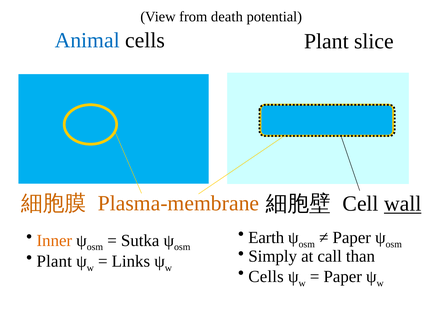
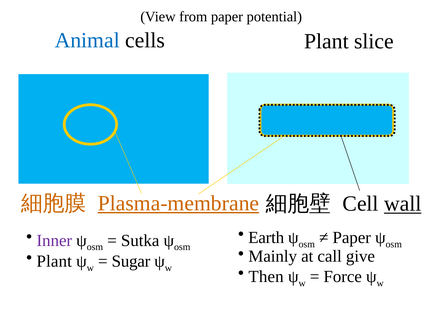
from death: death -> paper
Plasma-membrane underline: none -> present
Inner colour: orange -> purple
Simply: Simply -> Mainly
than: than -> give
Links: Links -> Sugar
Cells at (266, 276): Cells -> Then
Paper at (343, 276): Paper -> Force
